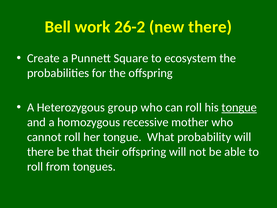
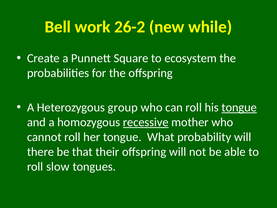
new there: there -> while
recessive underline: none -> present
from: from -> slow
